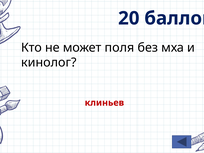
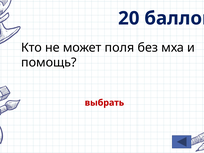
кинолог: кинолог -> помощь
клиньев: клиньев -> выбрать
